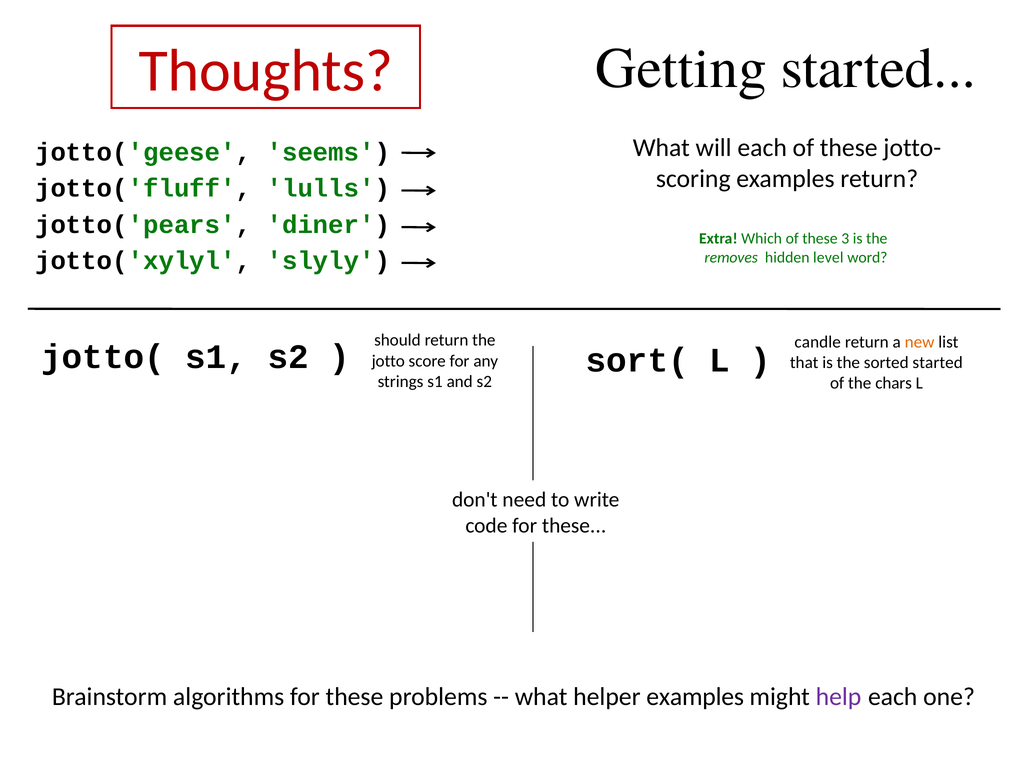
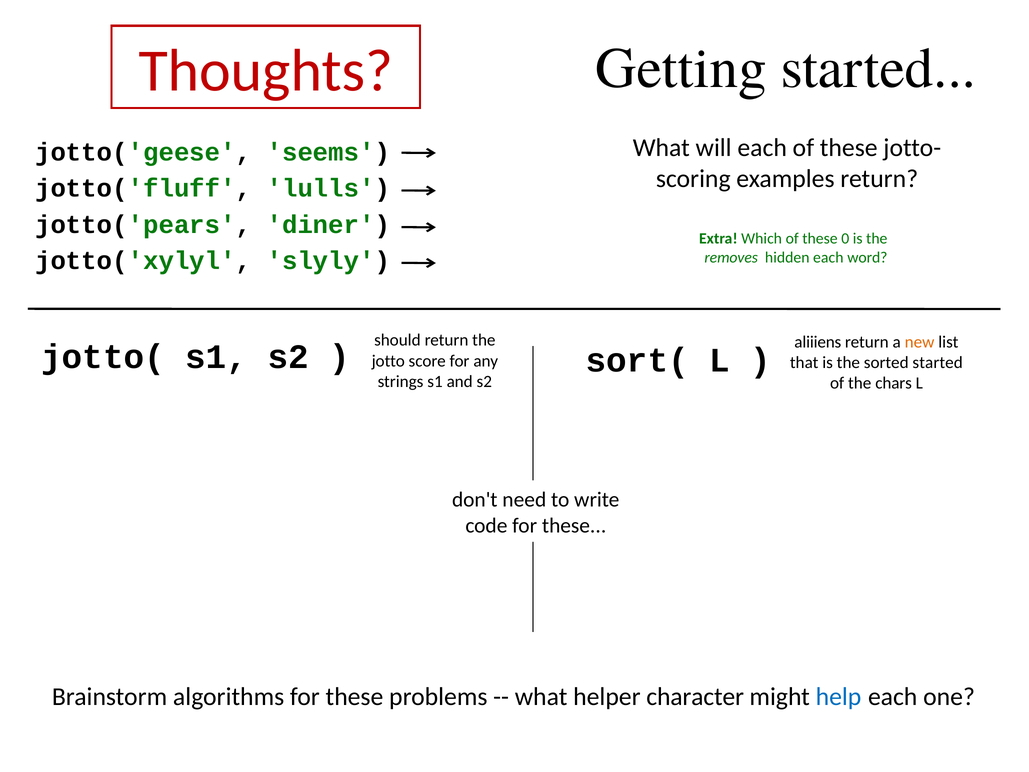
3: 3 -> 0
hidden level: level -> each
candle: candle -> aliiiens
helper examples: examples -> character
help colour: purple -> blue
